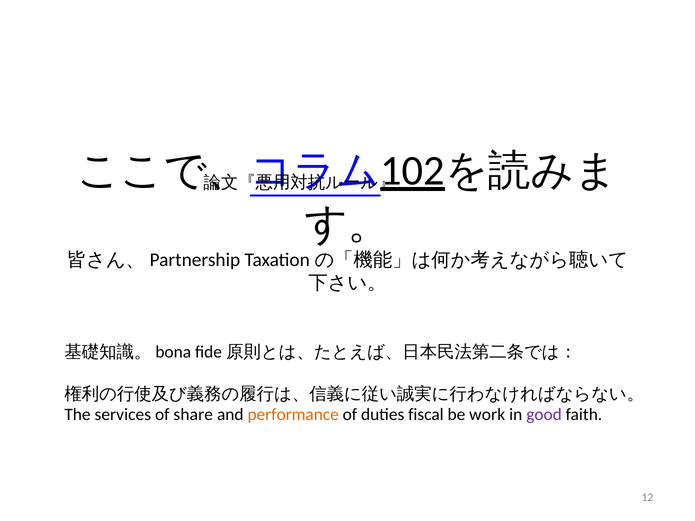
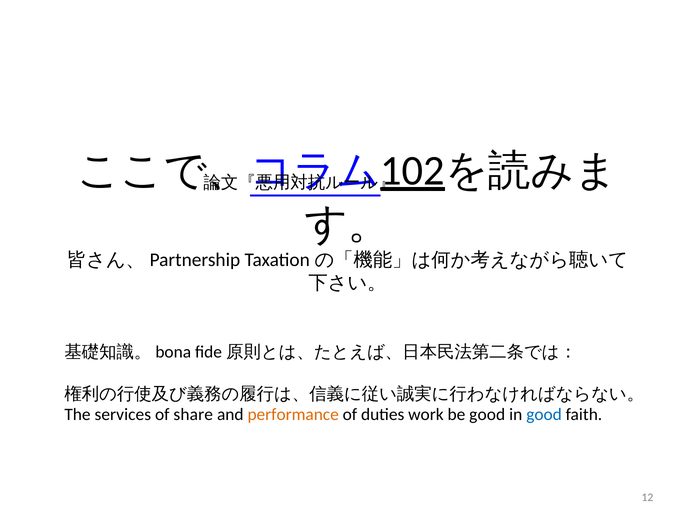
fiscal: fiscal -> work
be work: work -> good
good at (544, 415) colour: purple -> blue
